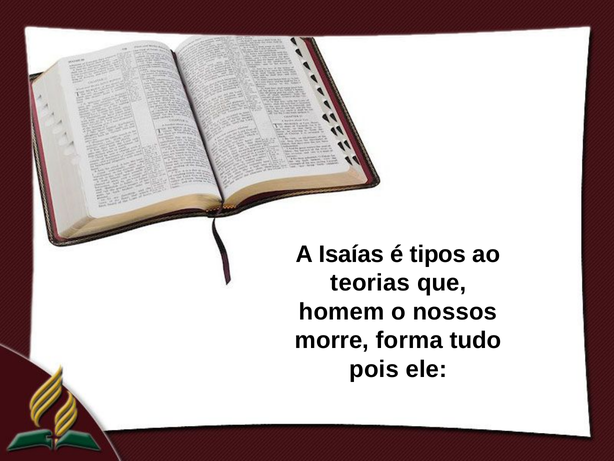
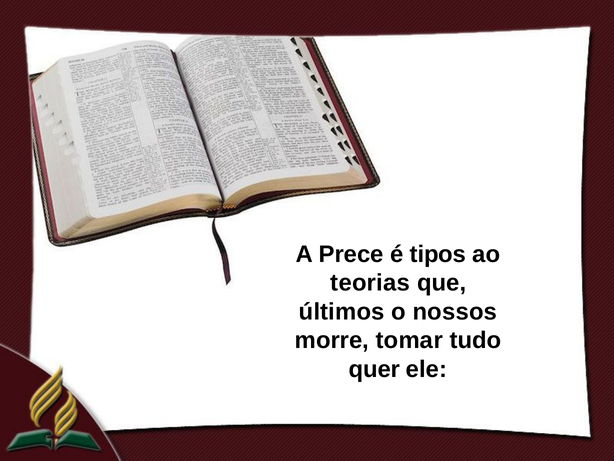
Isaías: Isaías -> Prece
homem: homem -> últimos
forma: forma -> tomar
pois: pois -> quer
